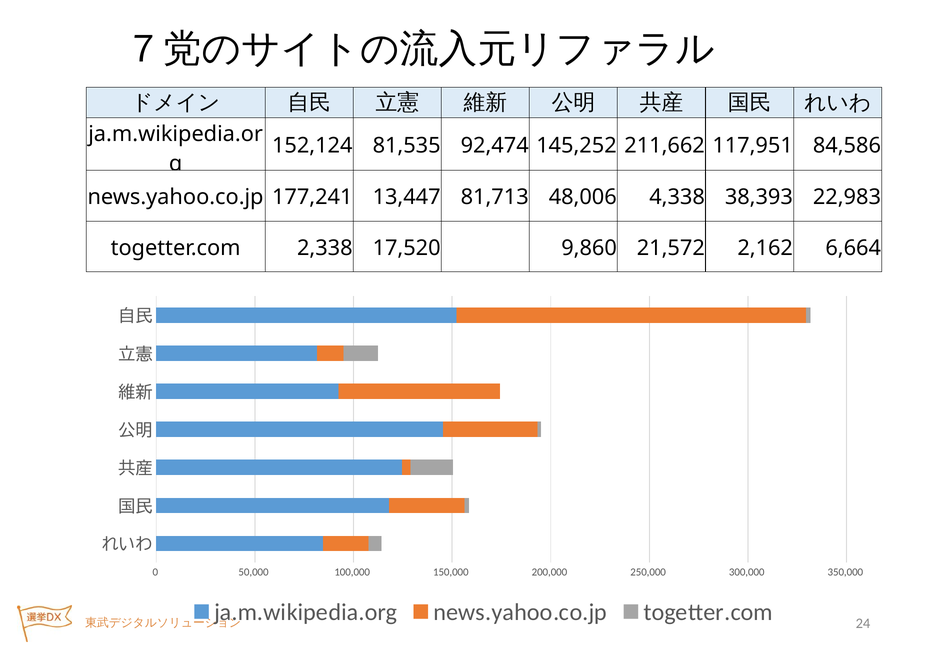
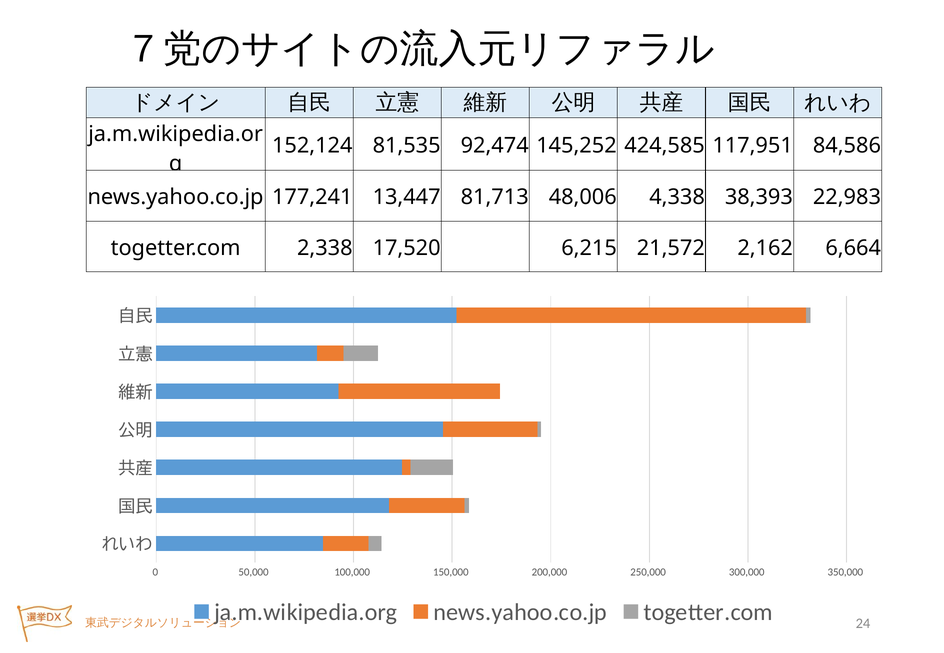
211,662: 211,662 -> 424,585
9,860: 9,860 -> 6,215
